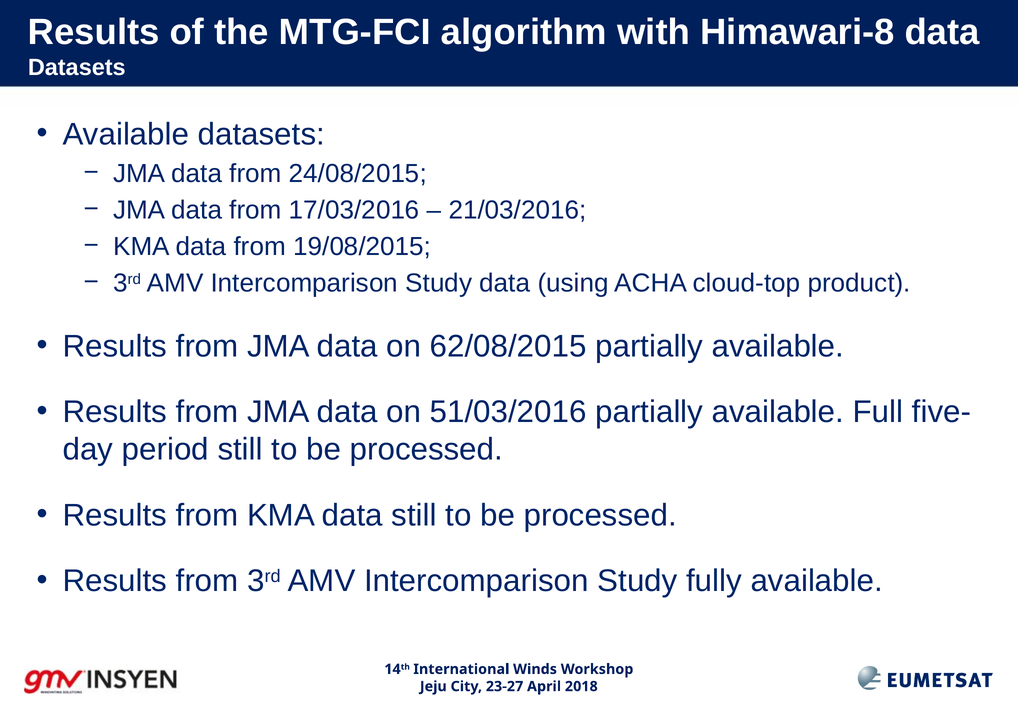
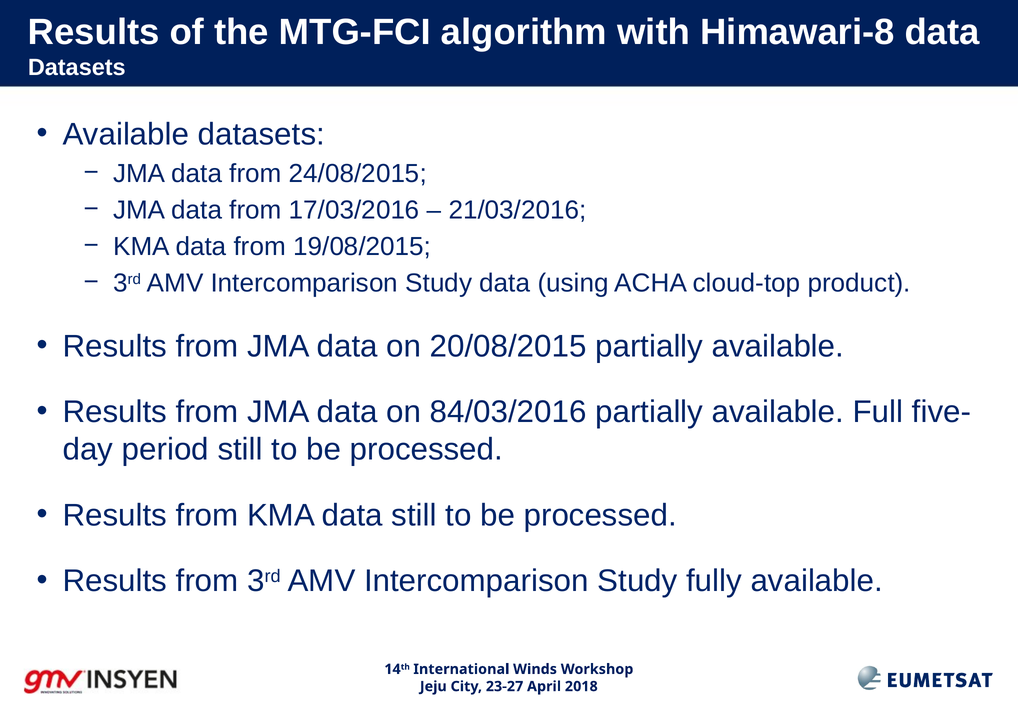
62/08/2015: 62/08/2015 -> 20/08/2015
51/03/2016: 51/03/2016 -> 84/03/2016
